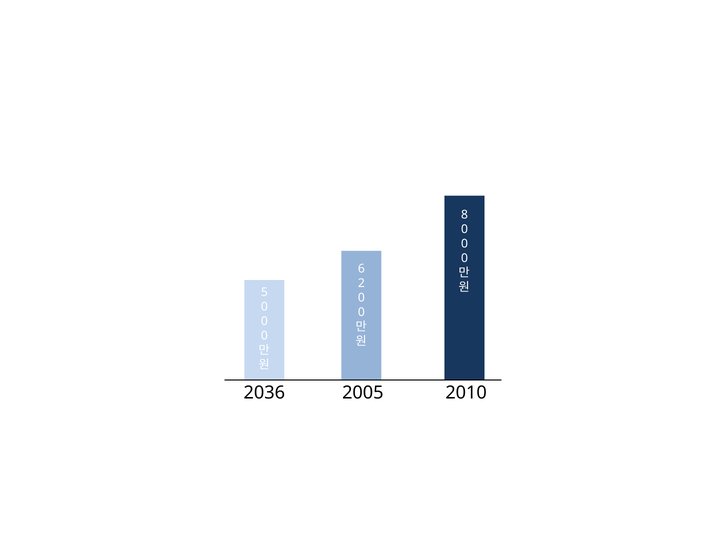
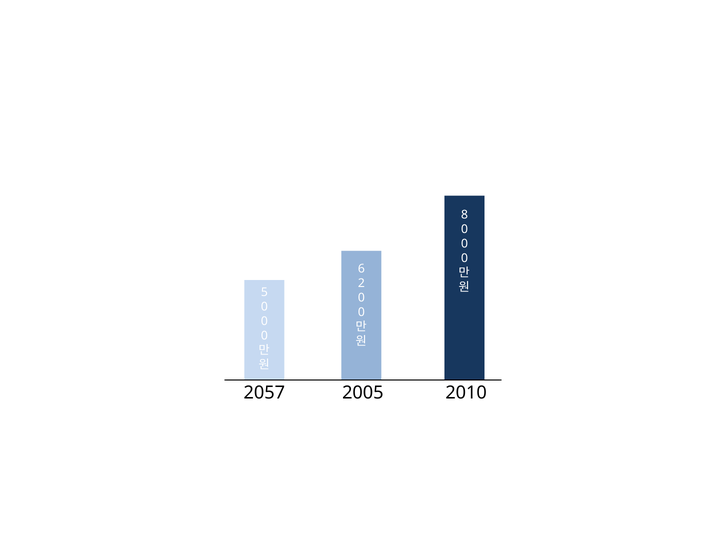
2036: 2036 -> 2057
